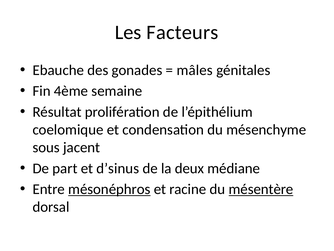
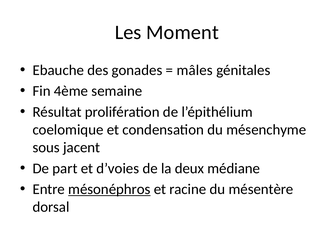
Facteurs: Facteurs -> Moment
d’sinus: d’sinus -> d’voies
mésentère underline: present -> none
